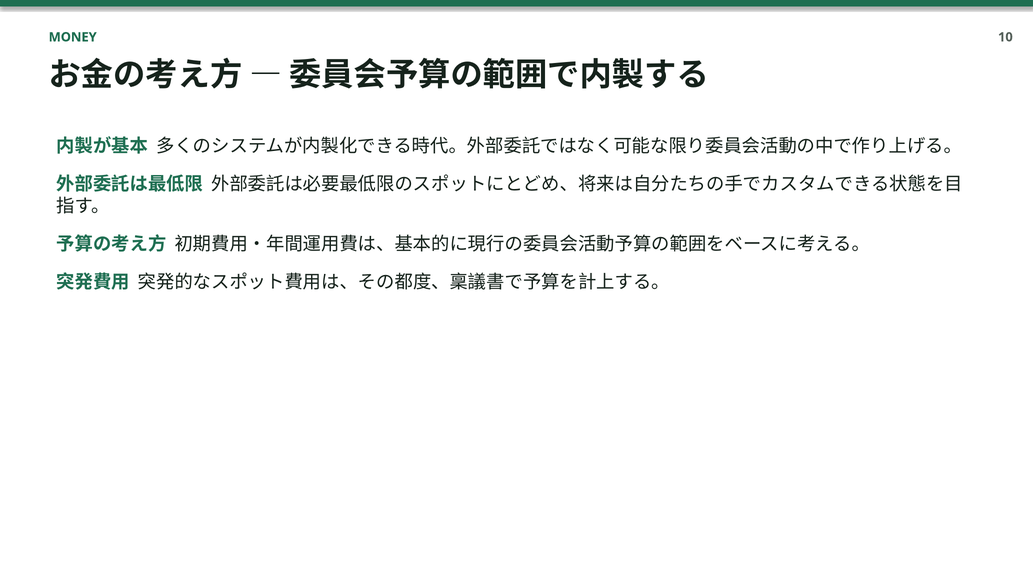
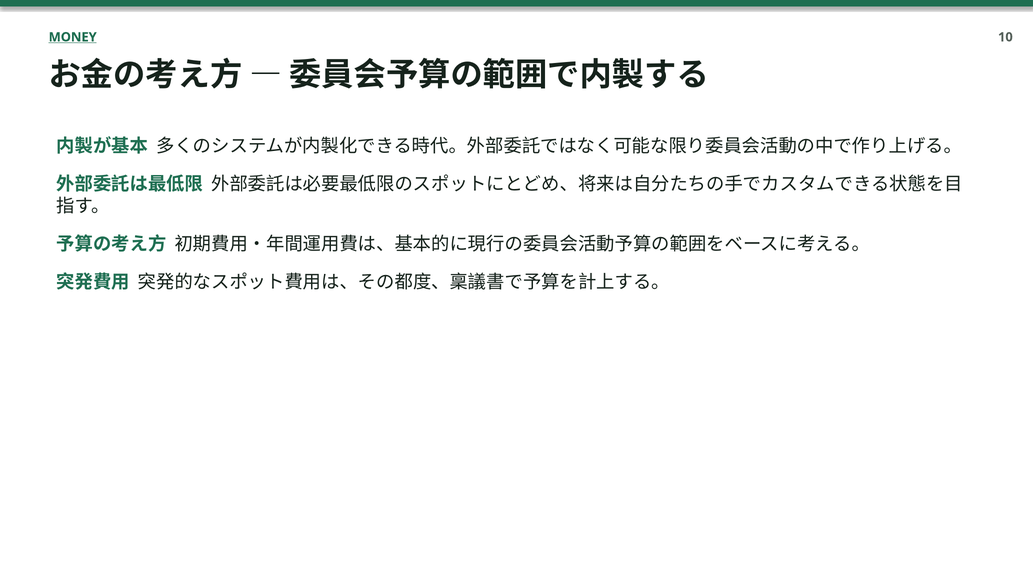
MONEY underline: none -> present
